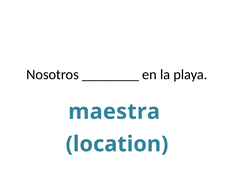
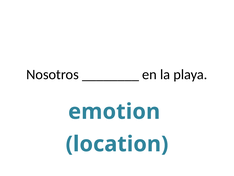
maestra: maestra -> emotion
